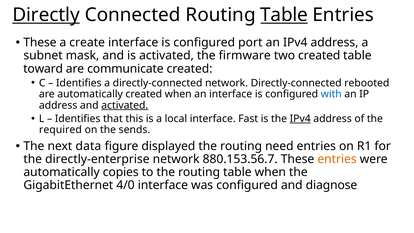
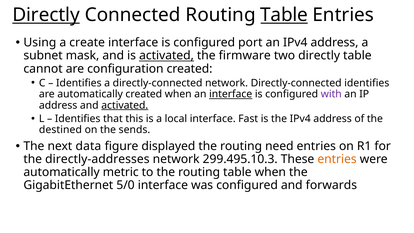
These at (40, 43): These -> Using
activated at (166, 56) underline: none -> present
two created: created -> directly
toward: toward -> cannot
communicate: communicate -> configuration
Directly-connected rebooted: rebooted -> identifies
interface at (231, 94) underline: none -> present
with colour: blue -> purple
IPv4 at (300, 119) underline: present -> none
required: required -> destined
directly-enterprise: directly-enterprise -> directly-addresses
880.153.56.7: 880.153.56.7 -> 299.495.10.3
copies: copies -> metric
4/0: 4/0 -> 5/0
diagnose: diagnose -> forwards
